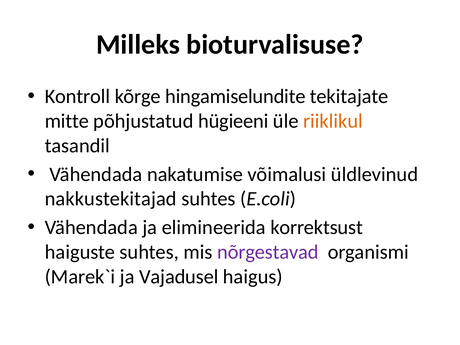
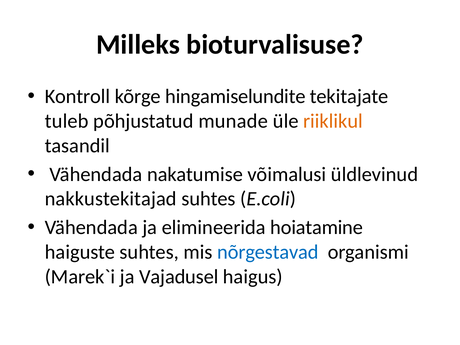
mitte: mitte -> tuleb
hügieeni: hügieeni -> munade
korrektsust: korrektsust -> hoiatamine
nõrgestavad colour: purple -> blue
